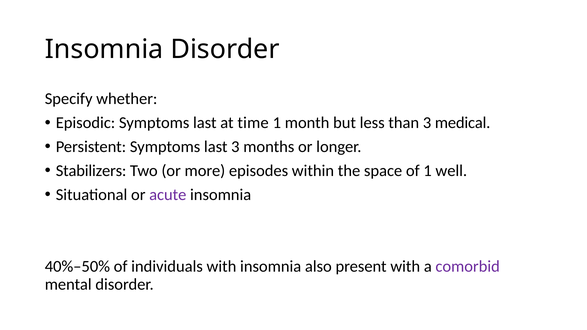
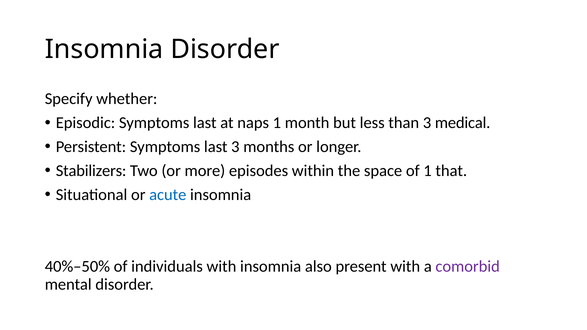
time: time -> naps
well: well -> that
acute colour: purple -> blue
